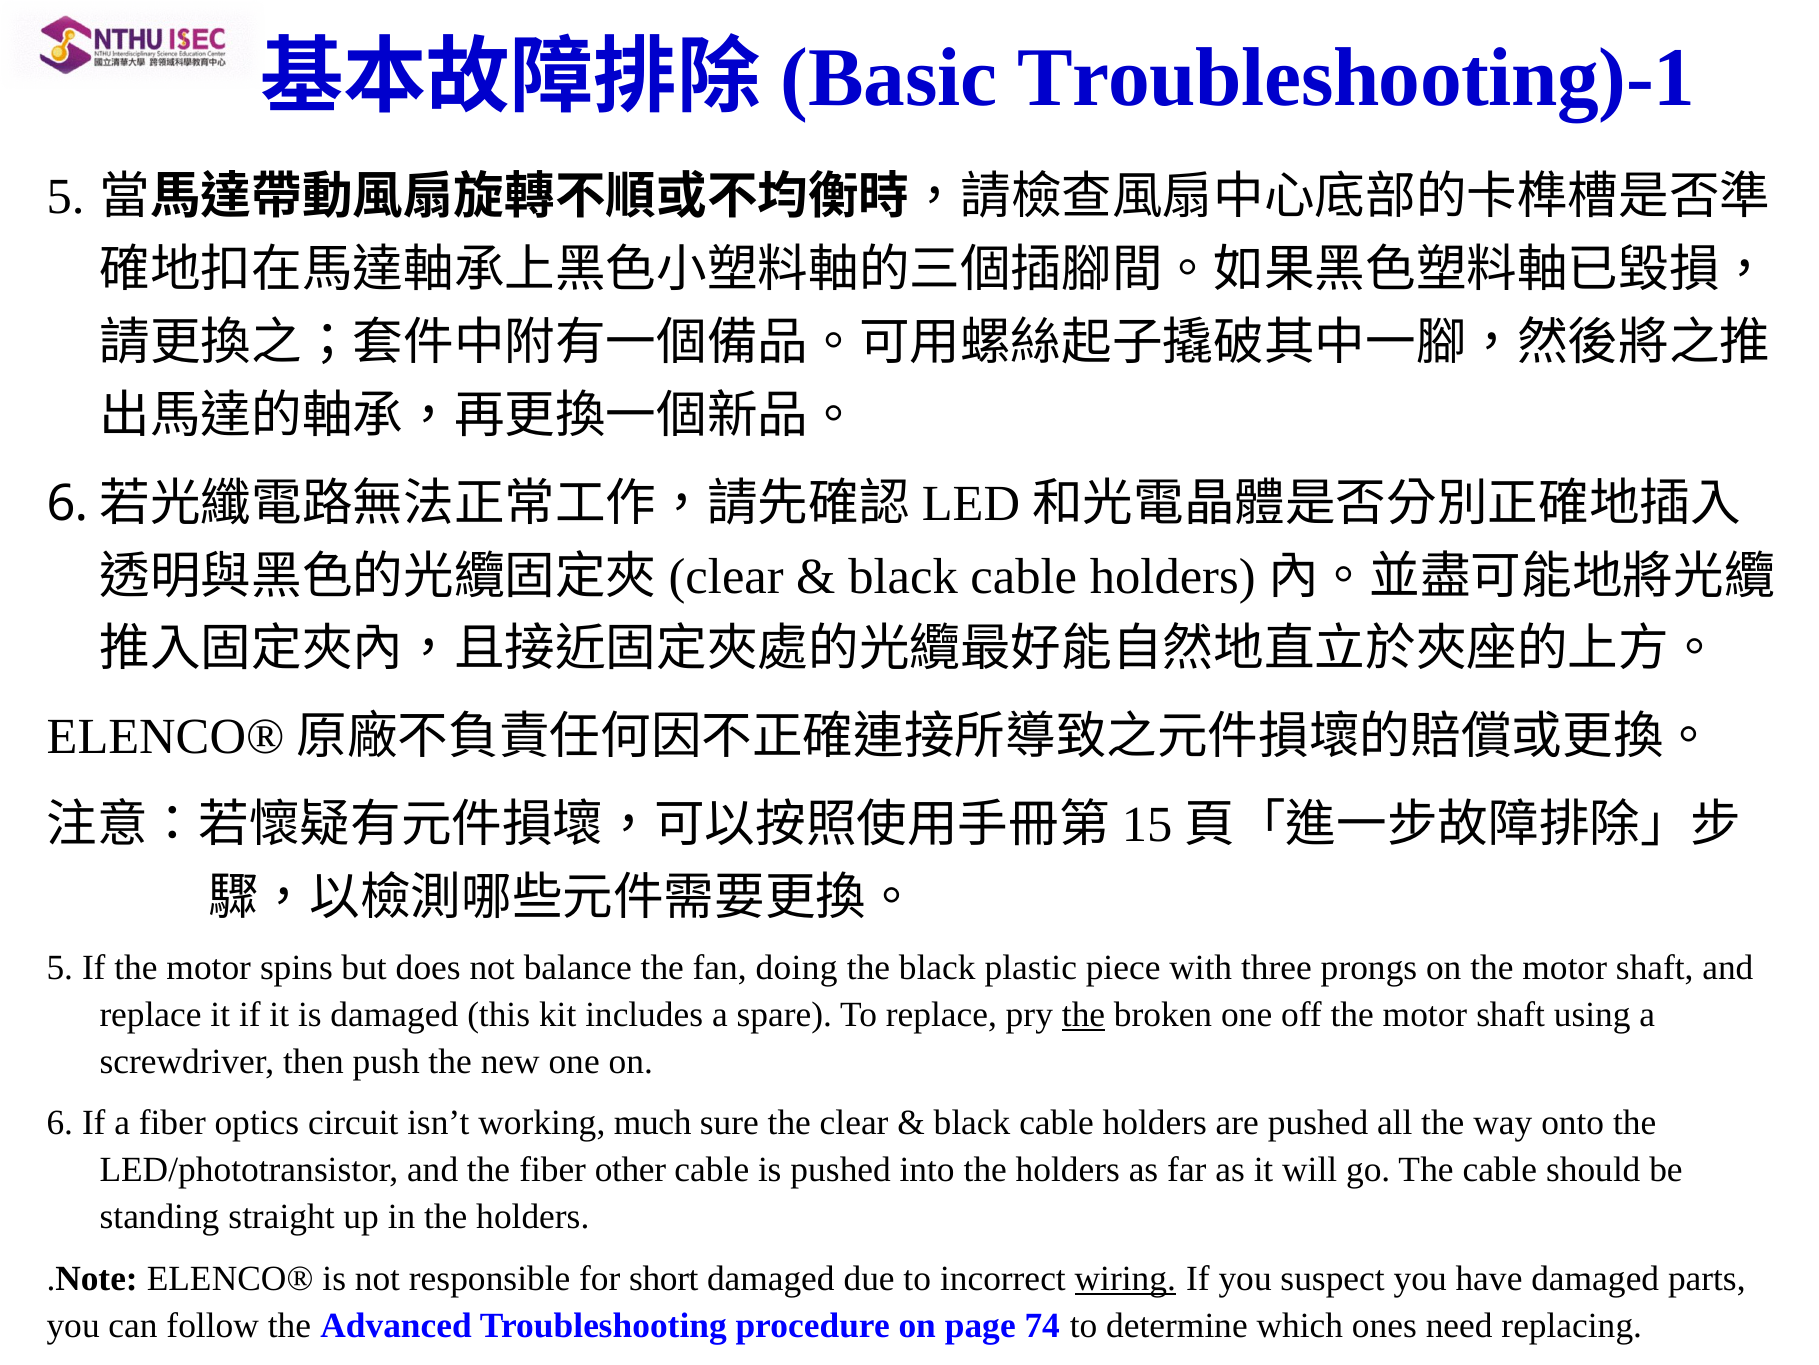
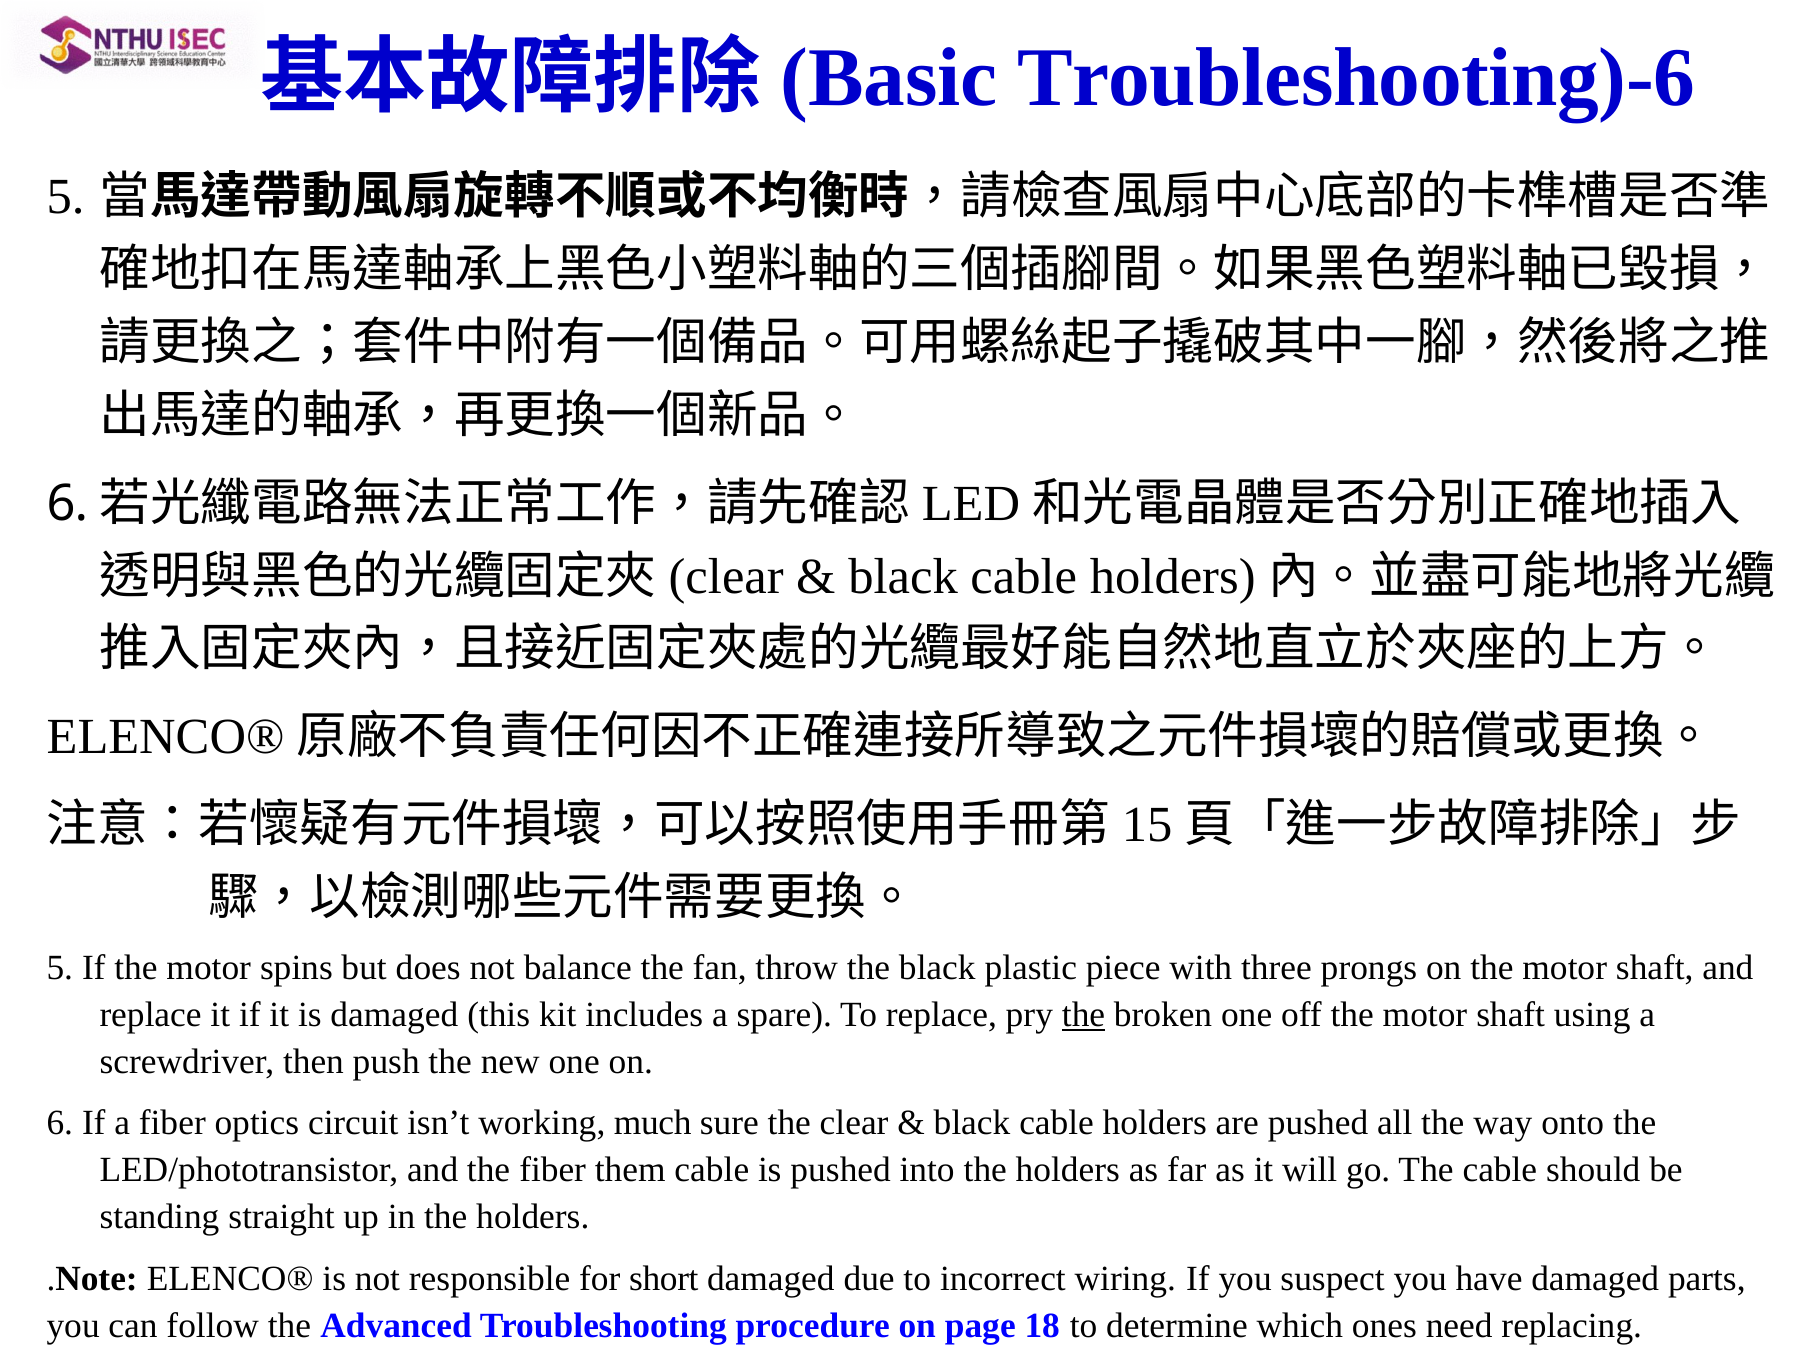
Troubleshooting)-1: Troubleshooting)-1 -> Troubleshooting)-6
doing: doing -> throw
other: other -> them
wiring underline: present -> none
74: 74 -> 18
